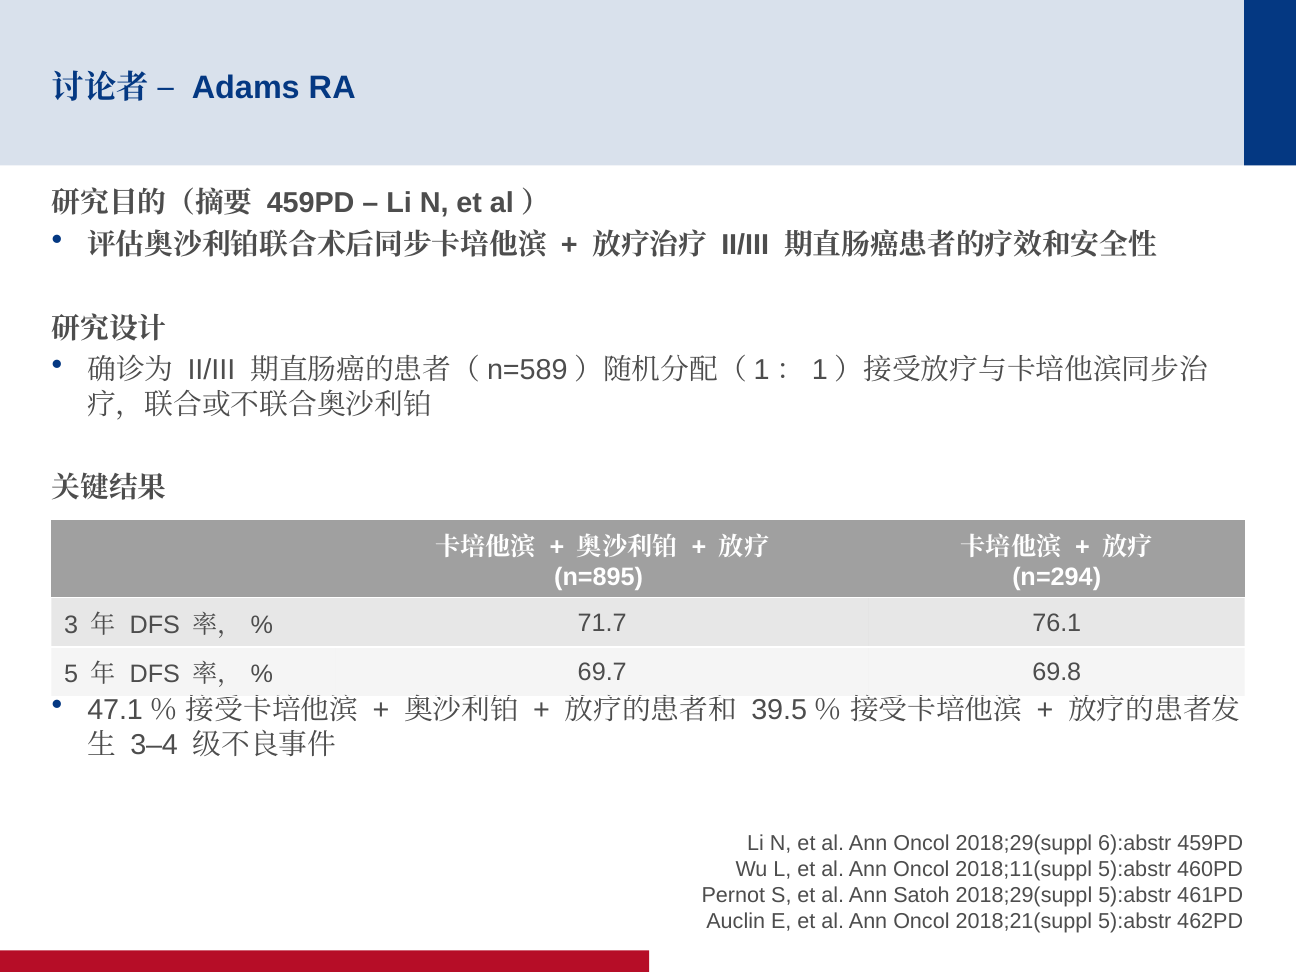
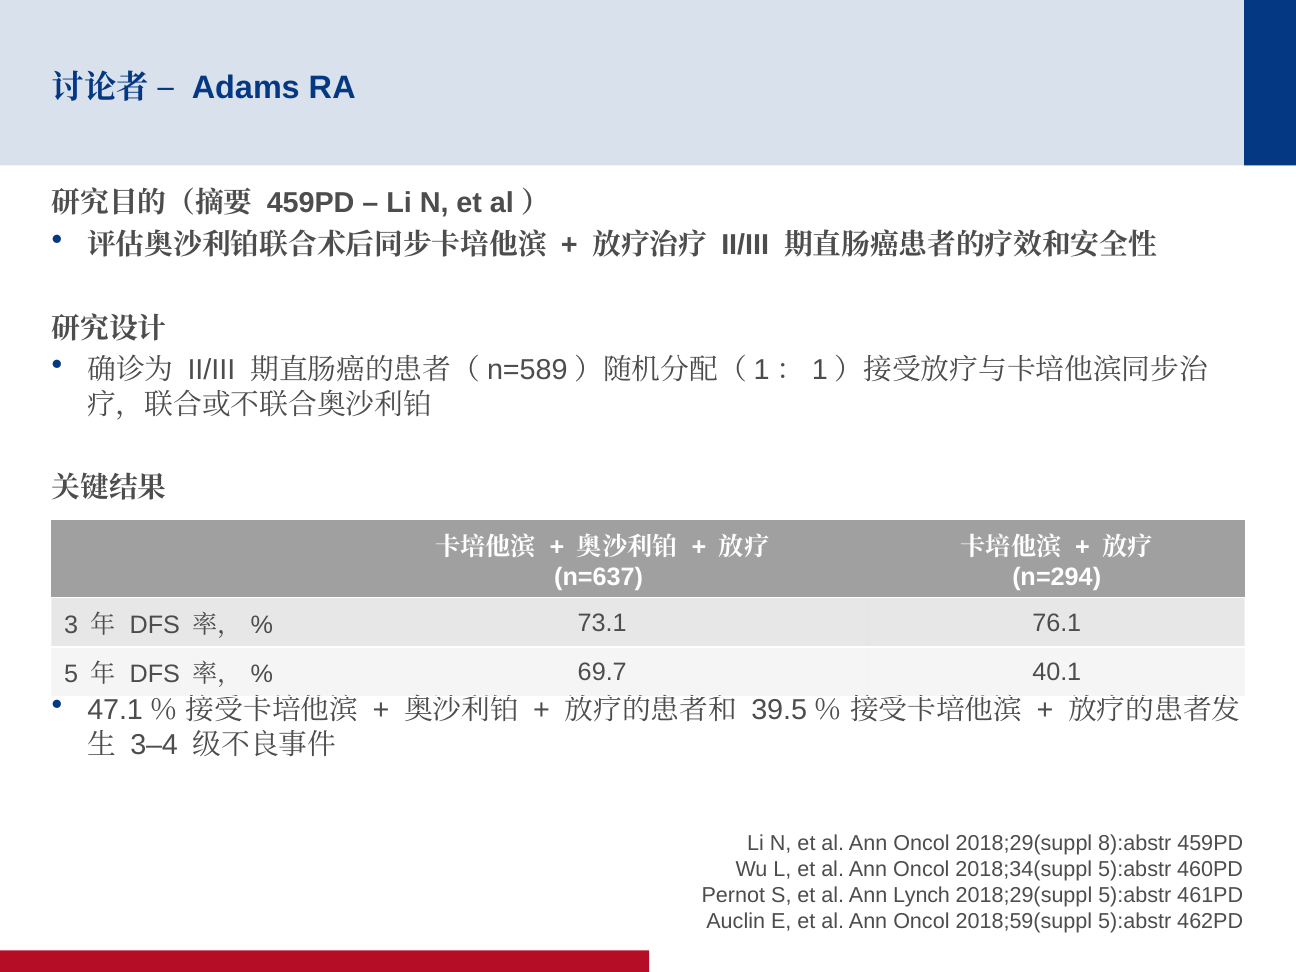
n=895: n=895 -> n=637
71.7: 71.7 -> 73.1
69.8: 69.8 -> 40.1
6):abstr: 6):abstr -> 8):abstr
2018;11(suppl: 2018;11(suppl -> 2018;34(suppl
Satoh: Satoh -> Lynch
2018;21(suppl: 2018;21(suppl -> 2018;59(suppl
